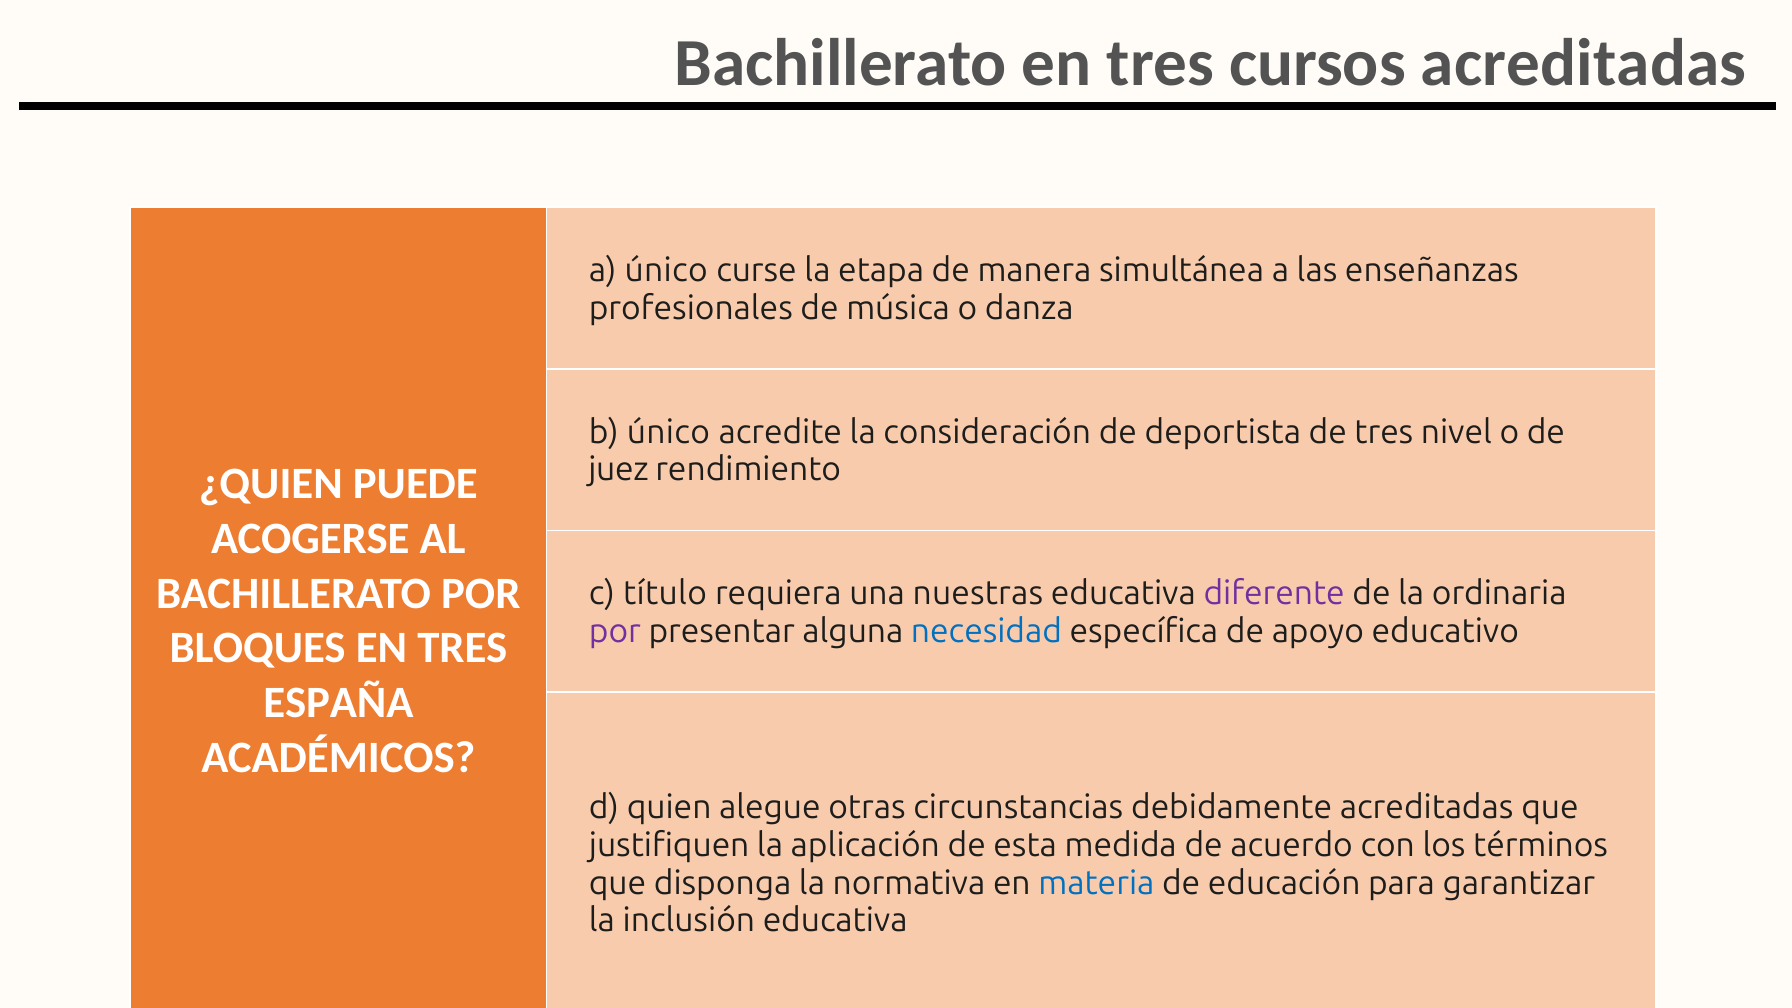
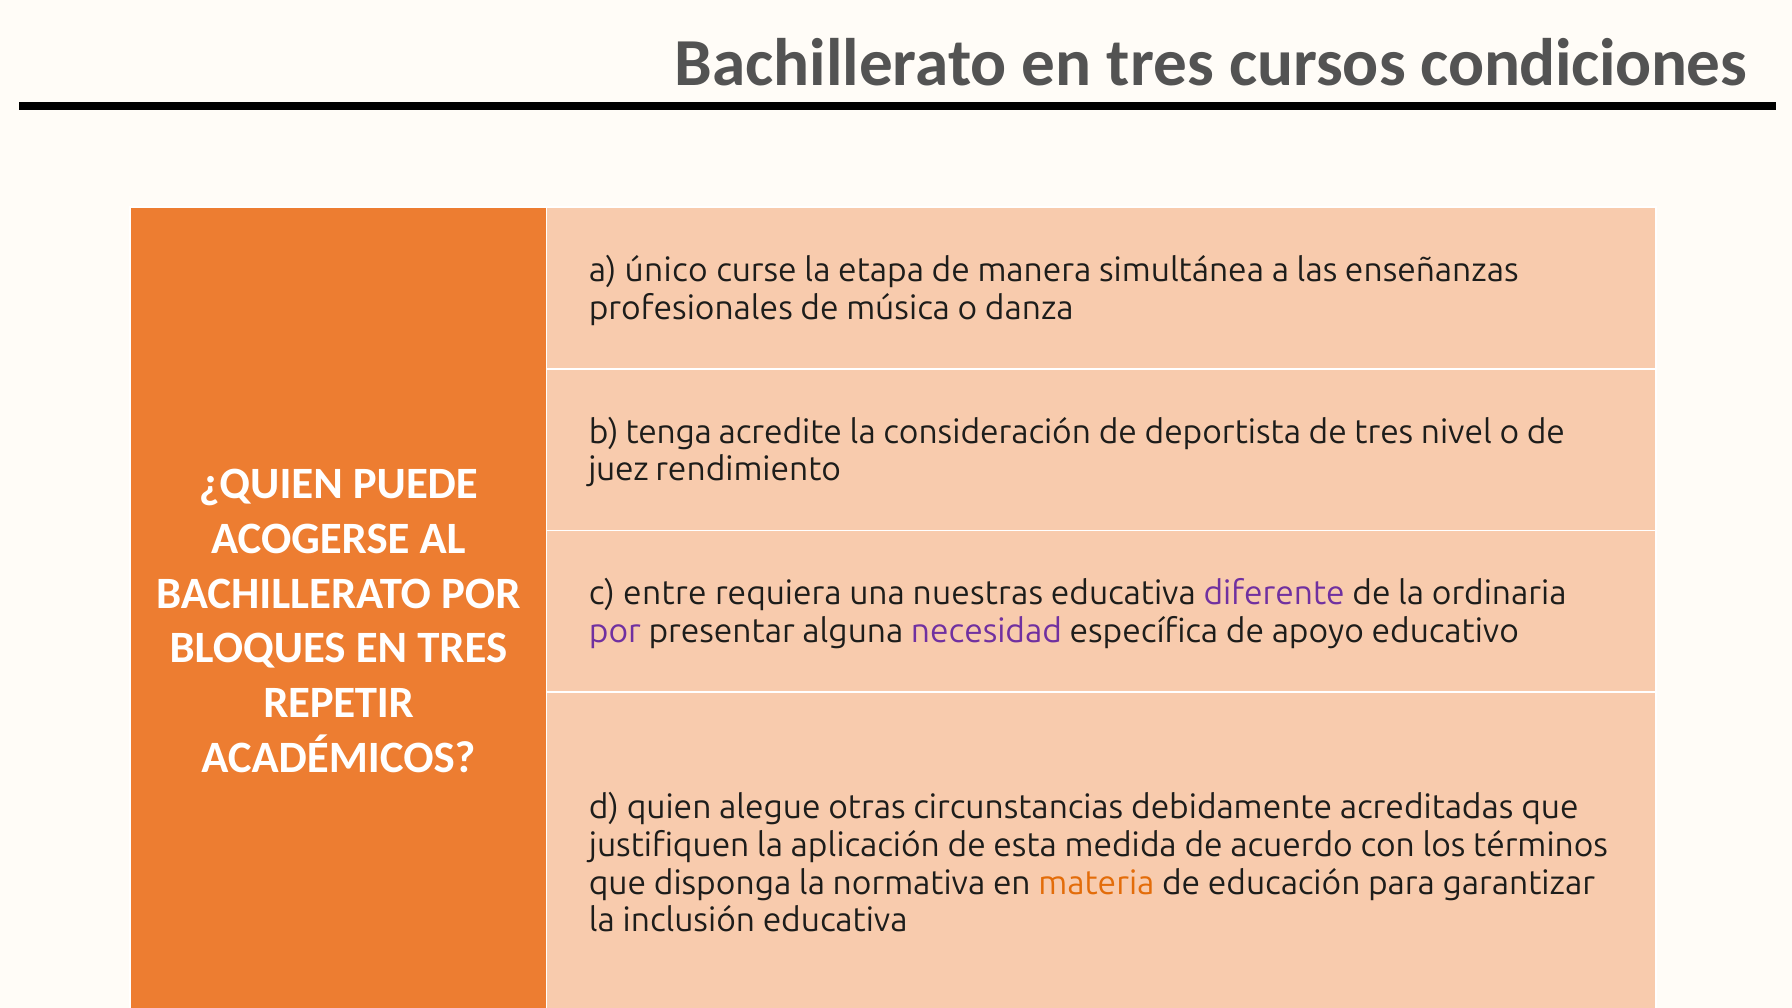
cursos acreditadas: acreditadas -> condiciones
b único: único -> tenga
título: título -> entre
necesidad colour: blue -> purple
ESPAÑA: ESPAÑA -> REPETIR
materia colour: blue -> orange
